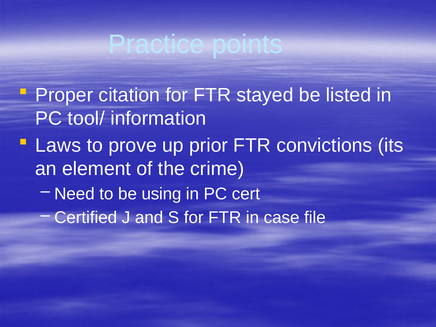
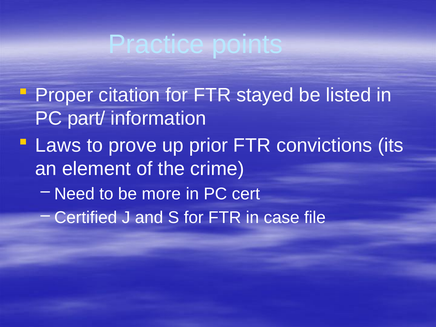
tool/: tool/ -> part/
using: using -> more
